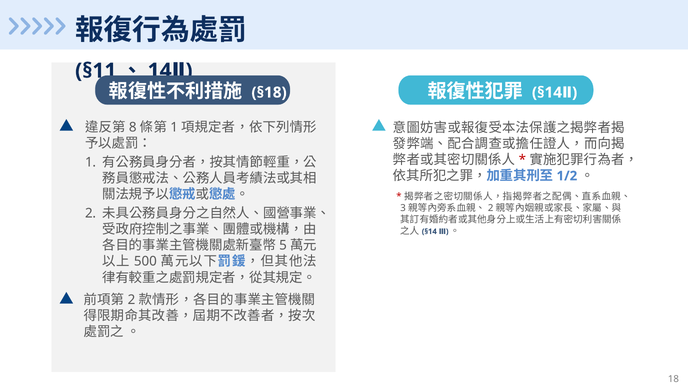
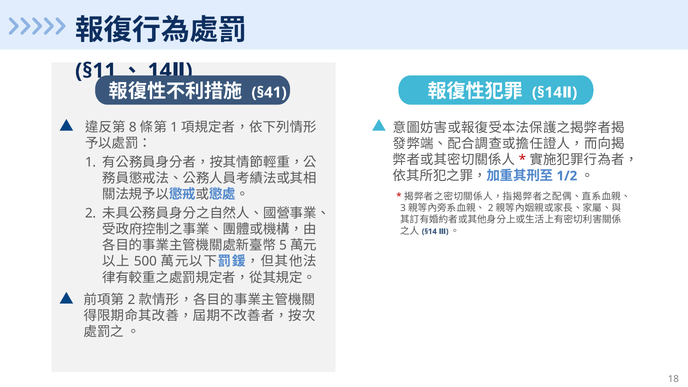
§18: §18 -> §41
